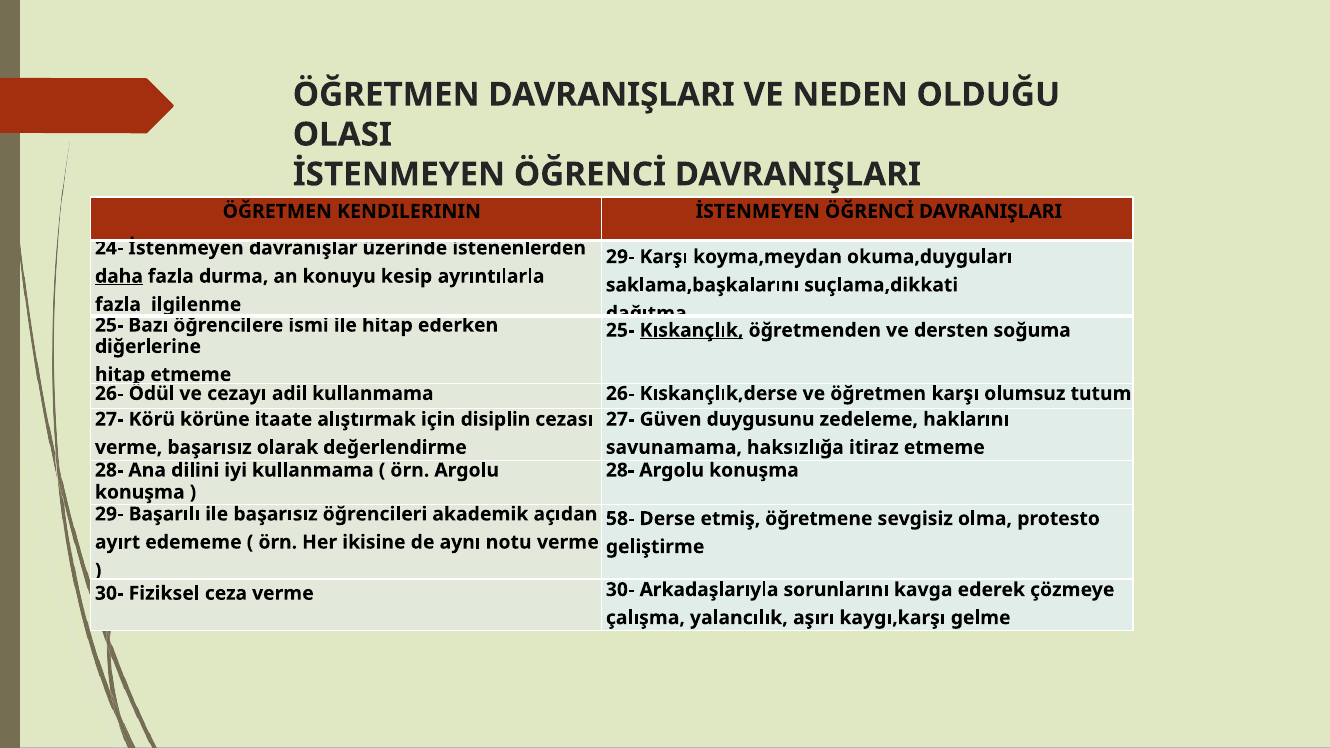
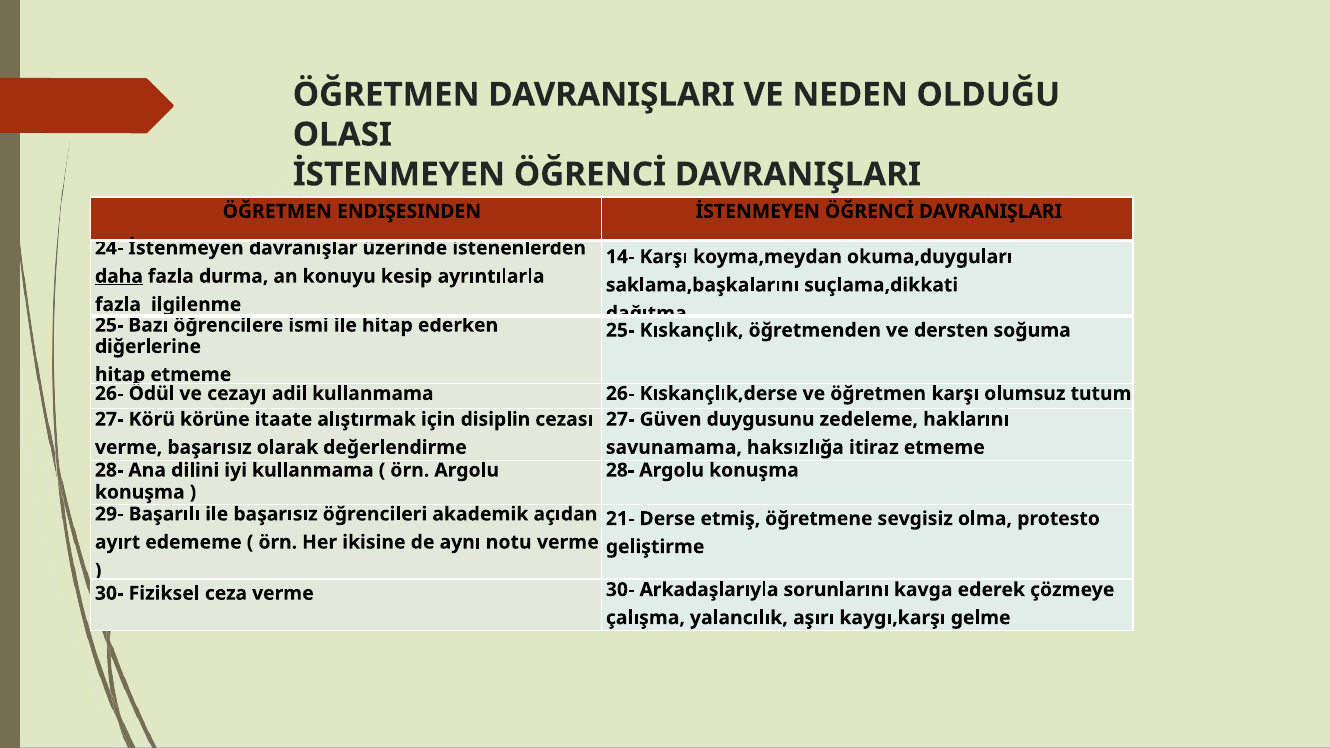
KENDILERININ: KENDILERININ -> ENDIŞESINDEN
29- at (620, 257): 29- -> 14-
Kıskançlık underline: present -> none
58-: 58- -> 21-
